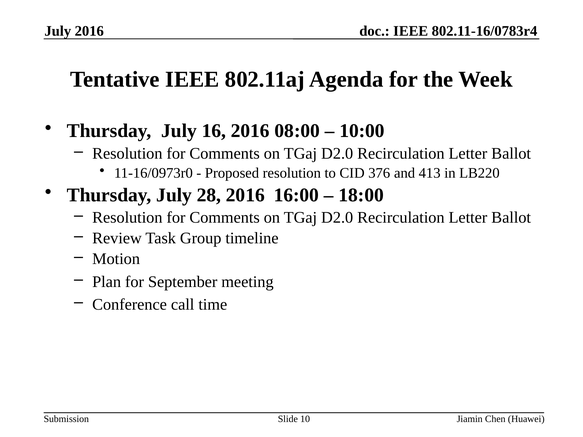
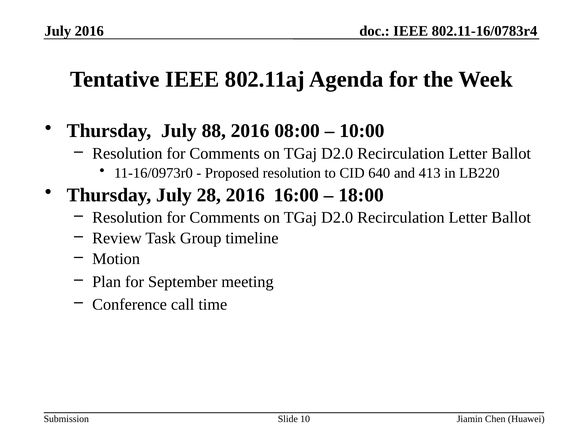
16: 16 -> 88
376: 376 -> 640
